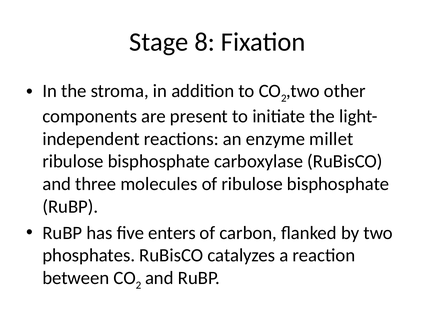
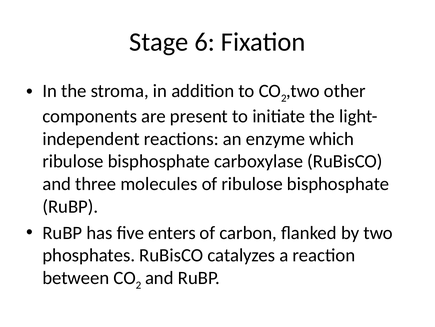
8: 8 -> 6
millet: millet -> which
